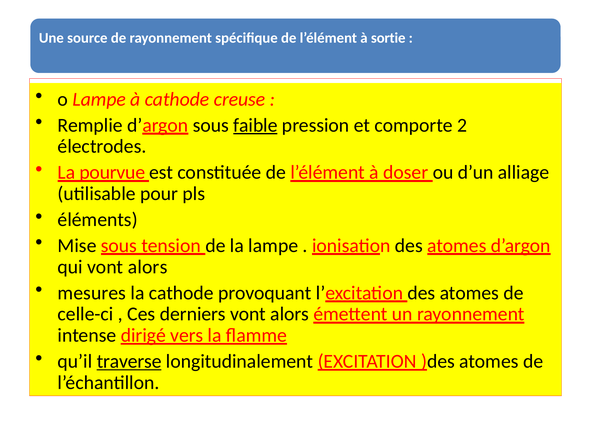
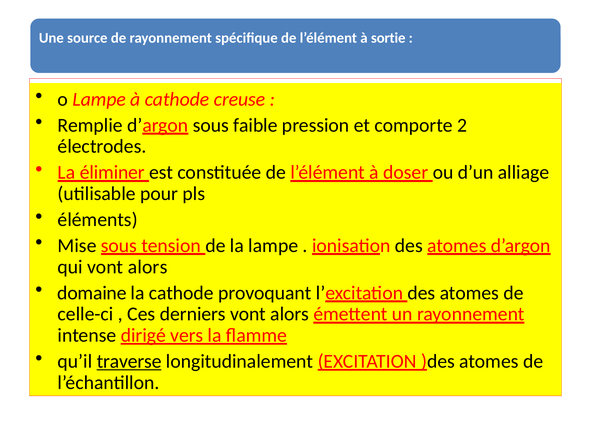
faible underline: present -> none
pourvue: pourvue -> éliminer
mesures: mesures -> domaine
